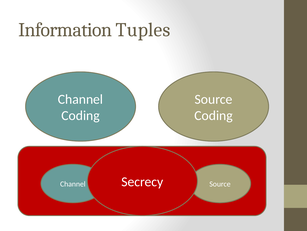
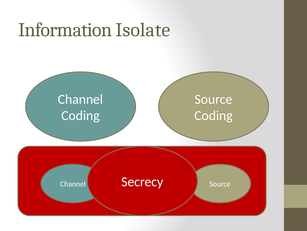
Tuples: Tuples -> Isolate
